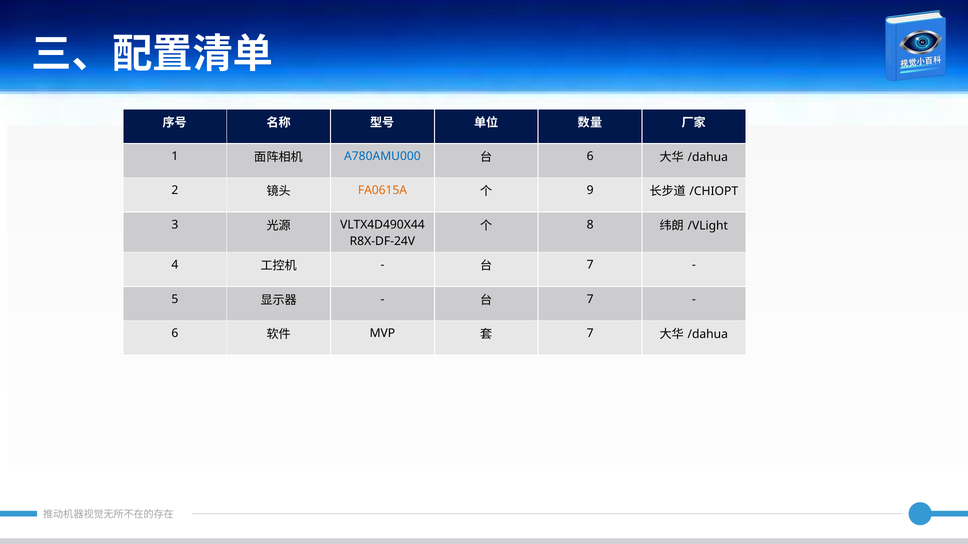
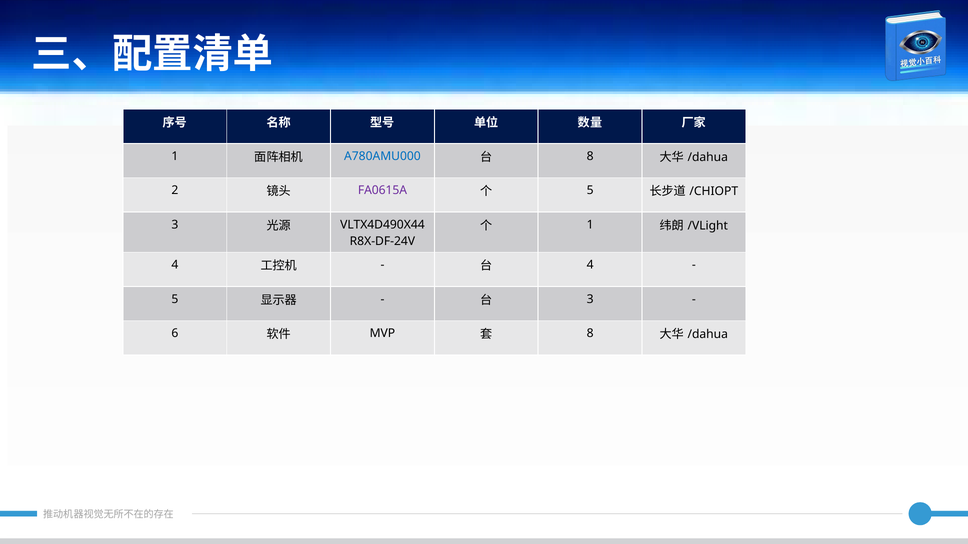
6 at (590, 156): 6 -> 8
FA0615A colour: orange -> purple
9 at (590, 191): 9 -> 5
8 at (590, 225): 8 -> 1
7 at (590, 265): 7 -> 4
7 at (590, 299): 7 -> 3
7 at (590, 334): 7 -> 8
